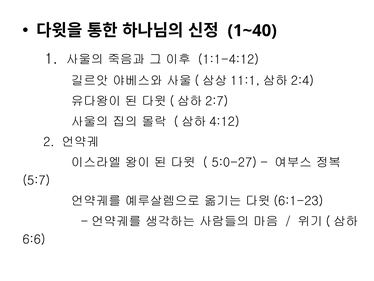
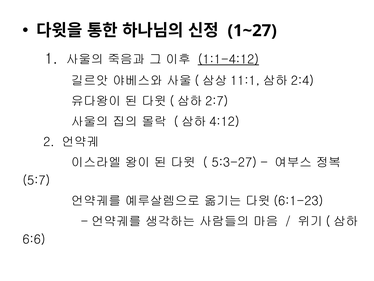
1~40: 1~40 -> 1~27
1:1-4:12 underline: none -> present
5:0-27: 5:0-27 -> 5:3-27
